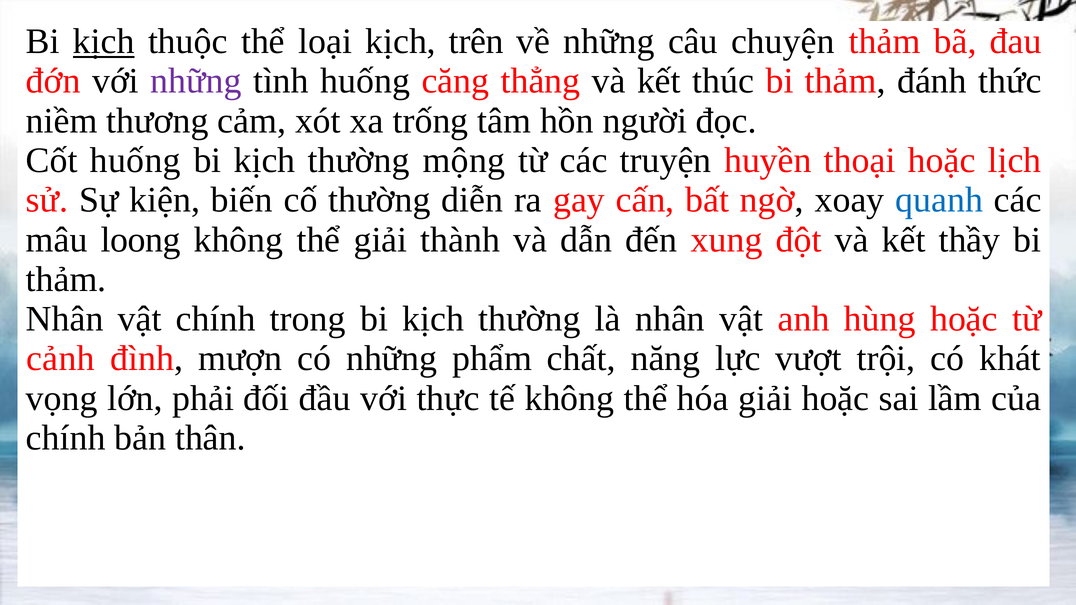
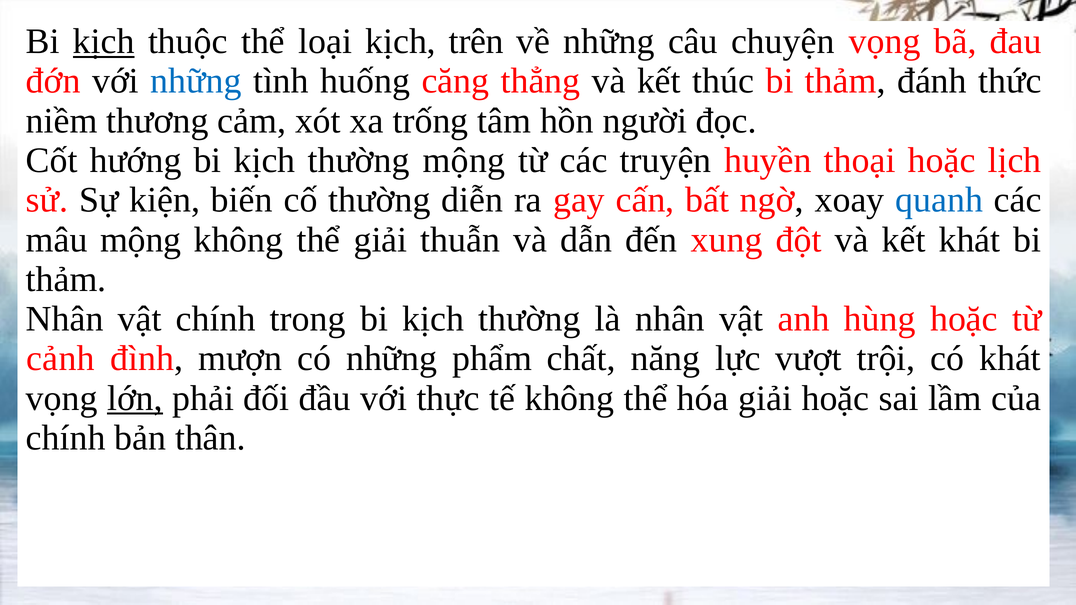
chuyện thảm: thảm -> vọng
những at (196, 81) colour: purple -> blue
Cốt huống: huống -> hướng
mâu loong: loong -> mộng
thành: thành -> thuẫn
kết thầy: thầy -> khát
lớn underline: none -> present
